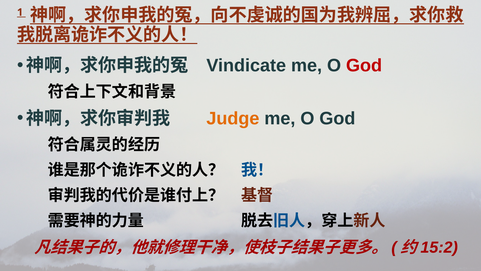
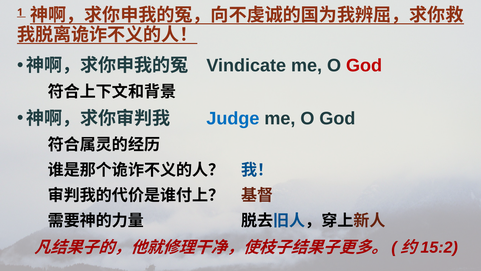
Judge colour: orange -> blue
